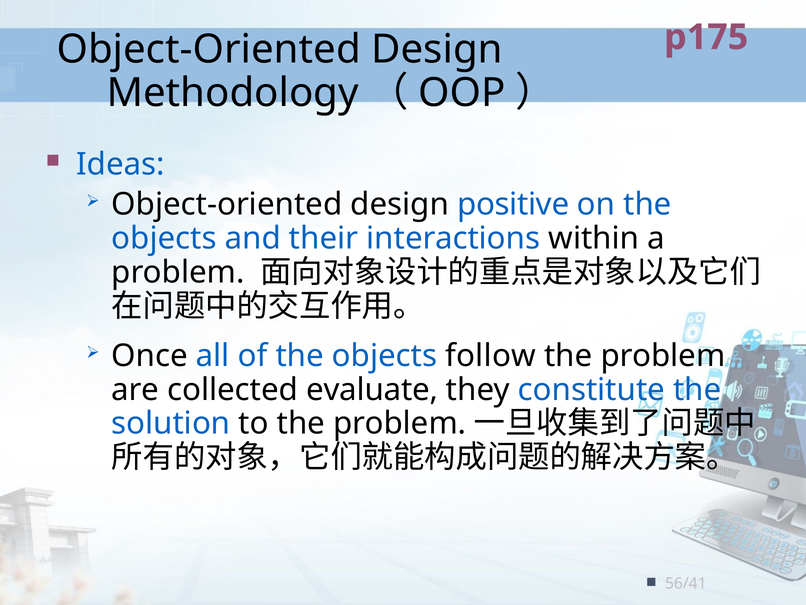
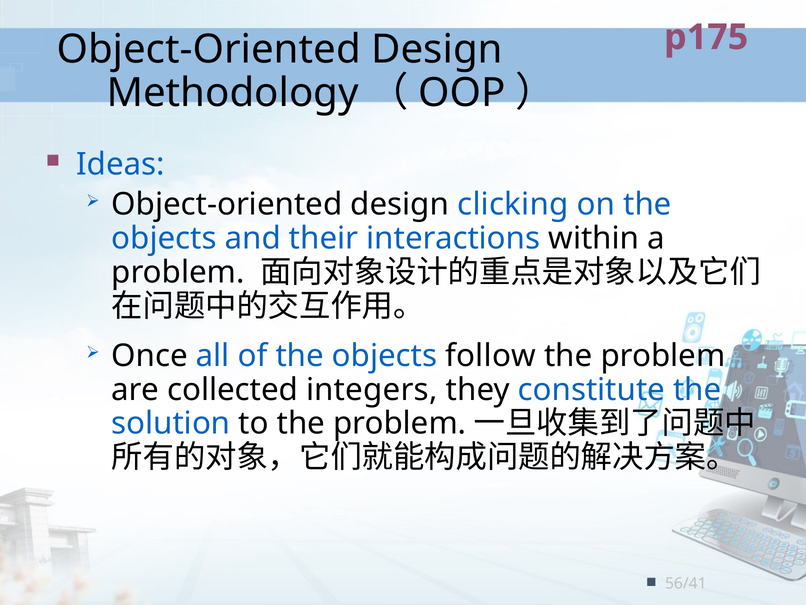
positive: positive -> clicking
evaluate: evaluate -> integers
